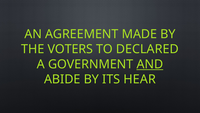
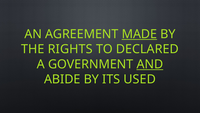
MADE underline: none -> present
VOTERS: VOTERS -> RIGHTS
HEAR: HEAR -> USED
